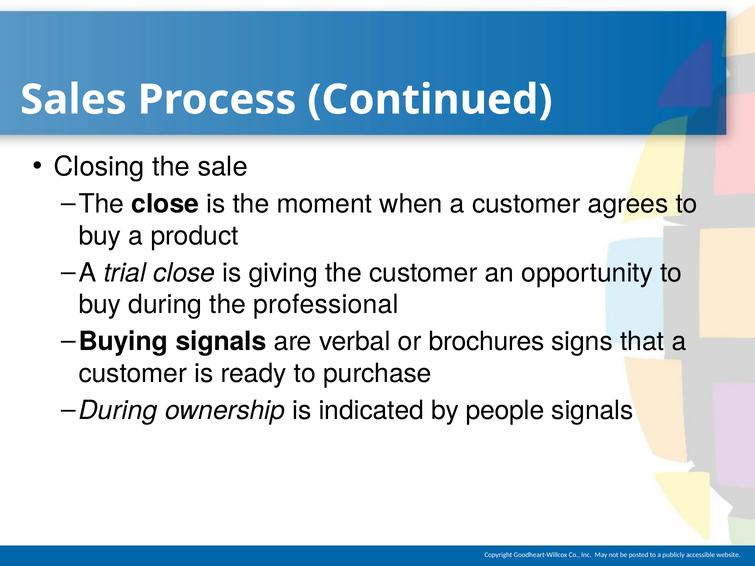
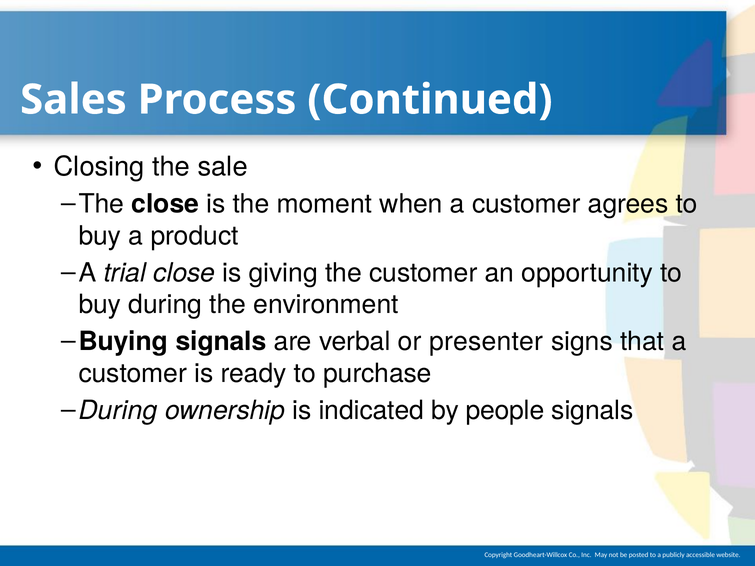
professional: professional -> environment
brochures: brochures -> presenter
